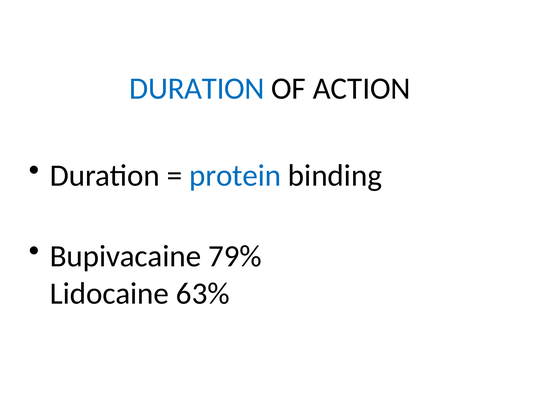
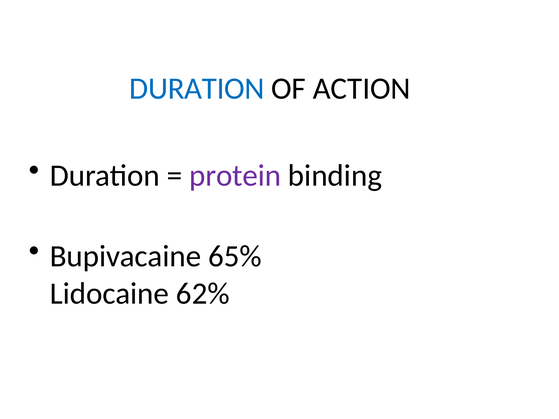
protein colour: blue -> purple
79%: 79% -> 65%
63%: 63% -> 62%
